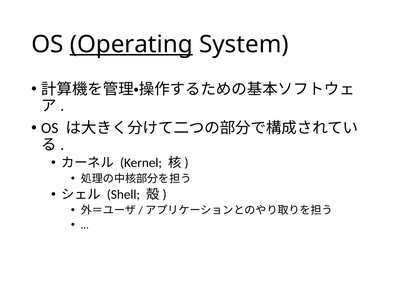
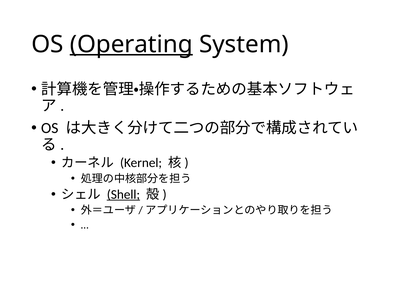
Shell underline: none -> present
